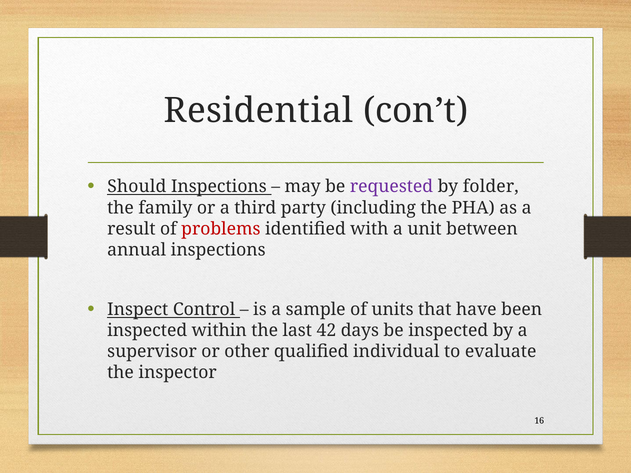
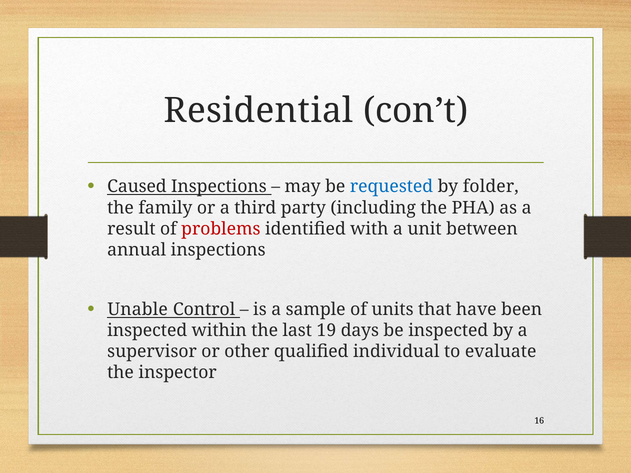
Should: Should -> Caused
requested colour: purple -> blue
Inspect: Inspect -> Unable
42: 42 -> 19
